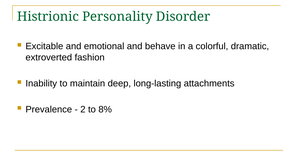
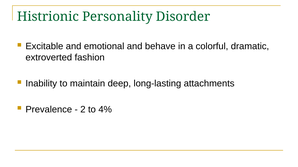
8%: 8% -> 4%
